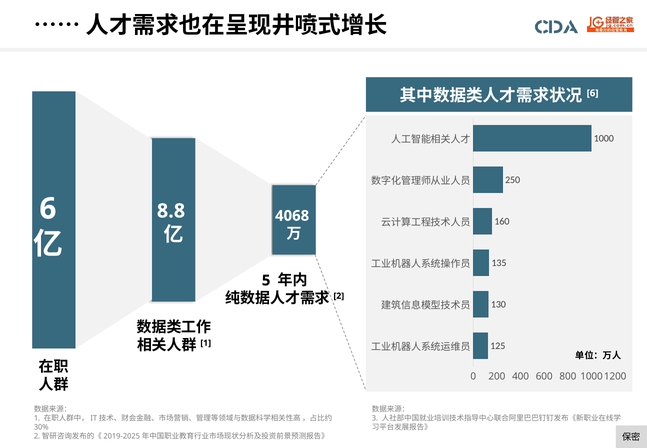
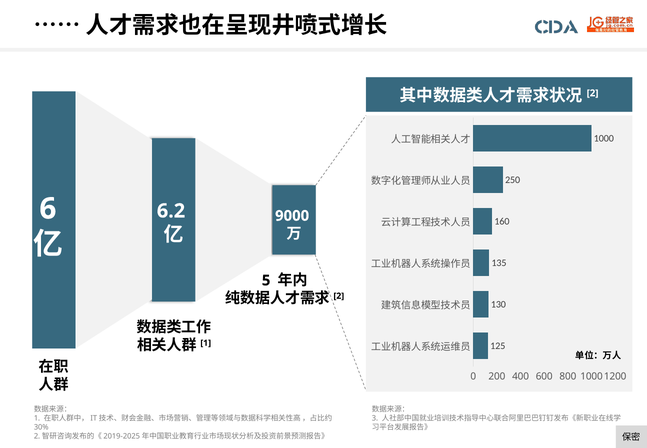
6 at (593, 93): 6 -> 2
8.8: 8.8 -> 6.2
4068: 4068 -> 9000
